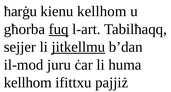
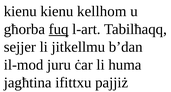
ħarġu at (20, 11): ħarġu -> kienu
jitkellmu underline: present -> none
kellhom at (28, 83): kellhom -> jagħtina
